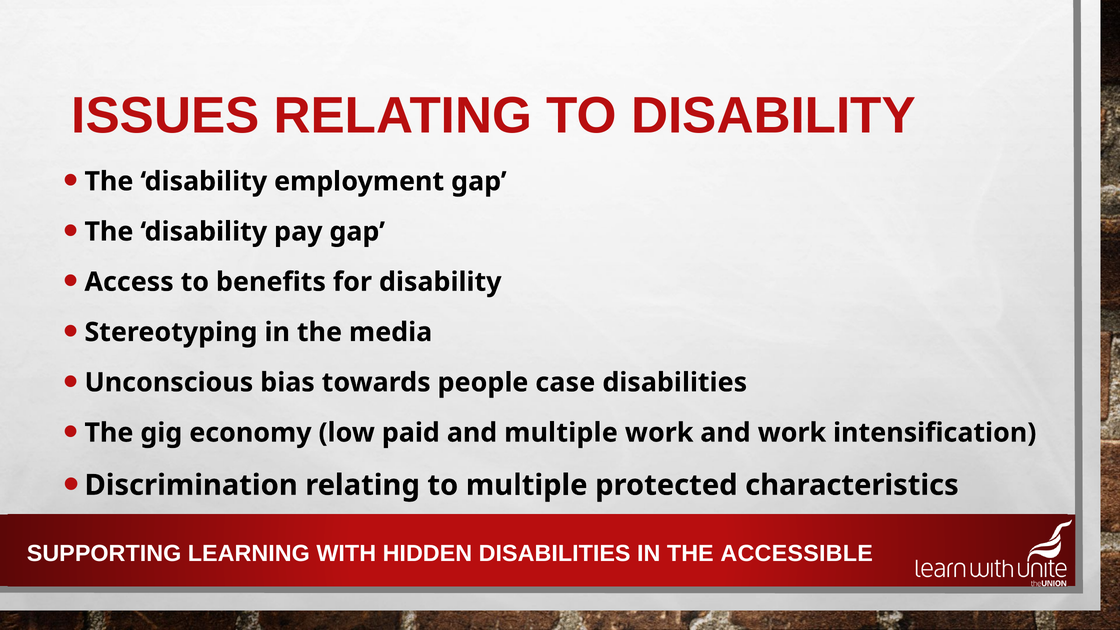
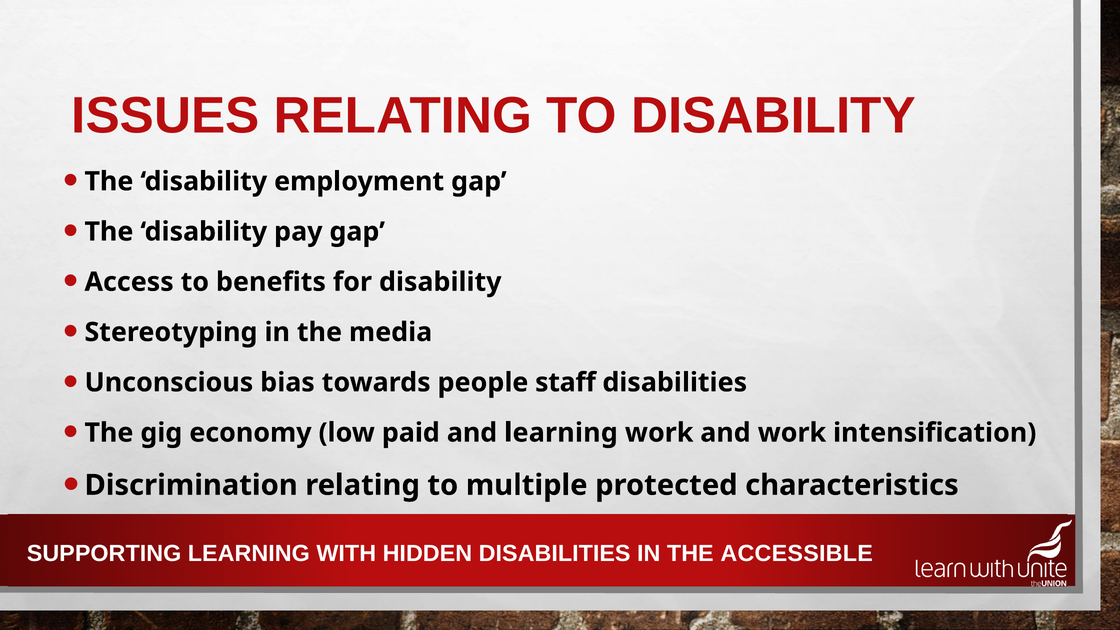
case: case -> staff
and multiple: multiple -> learning
